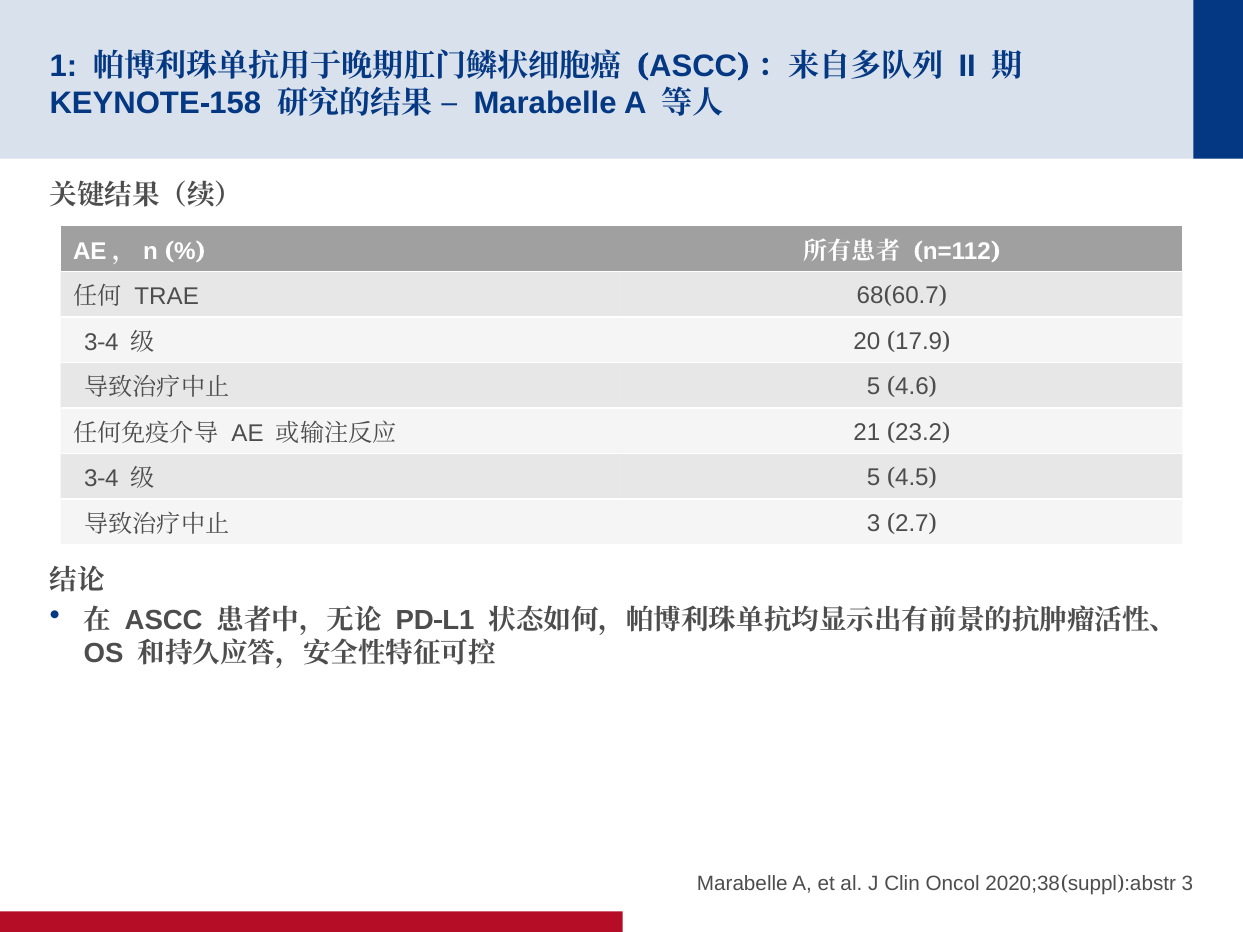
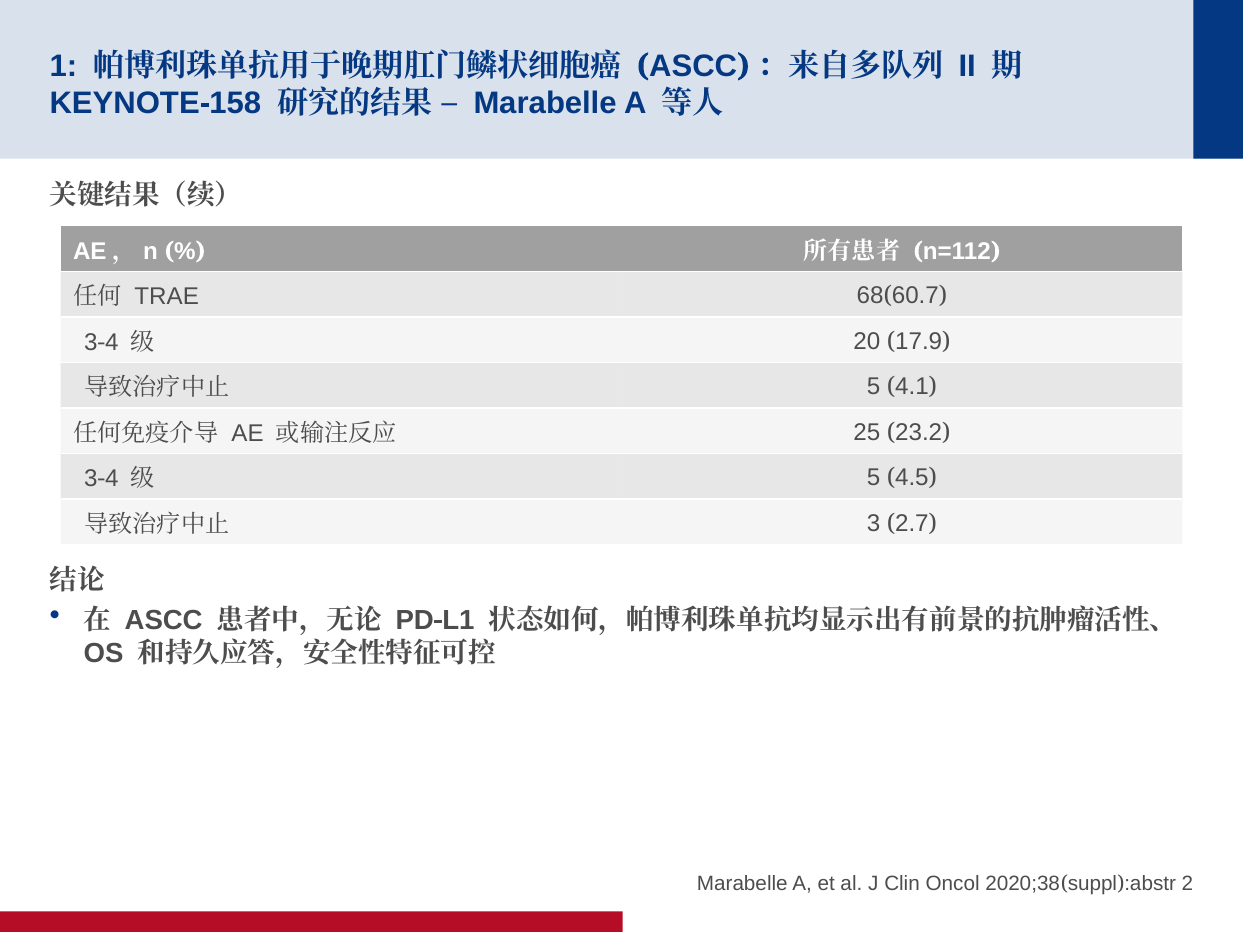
4.6: 4.6 -> 4.1
21: 21 -> 25
3 at (1187, 884): 3 -> 2
